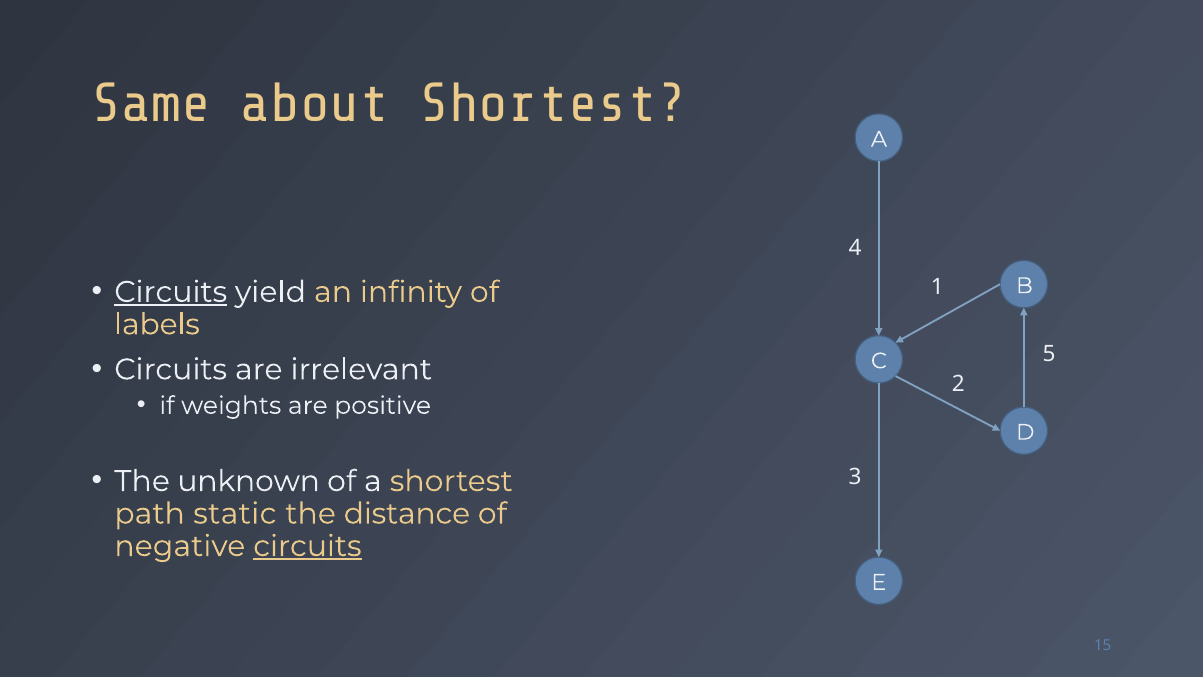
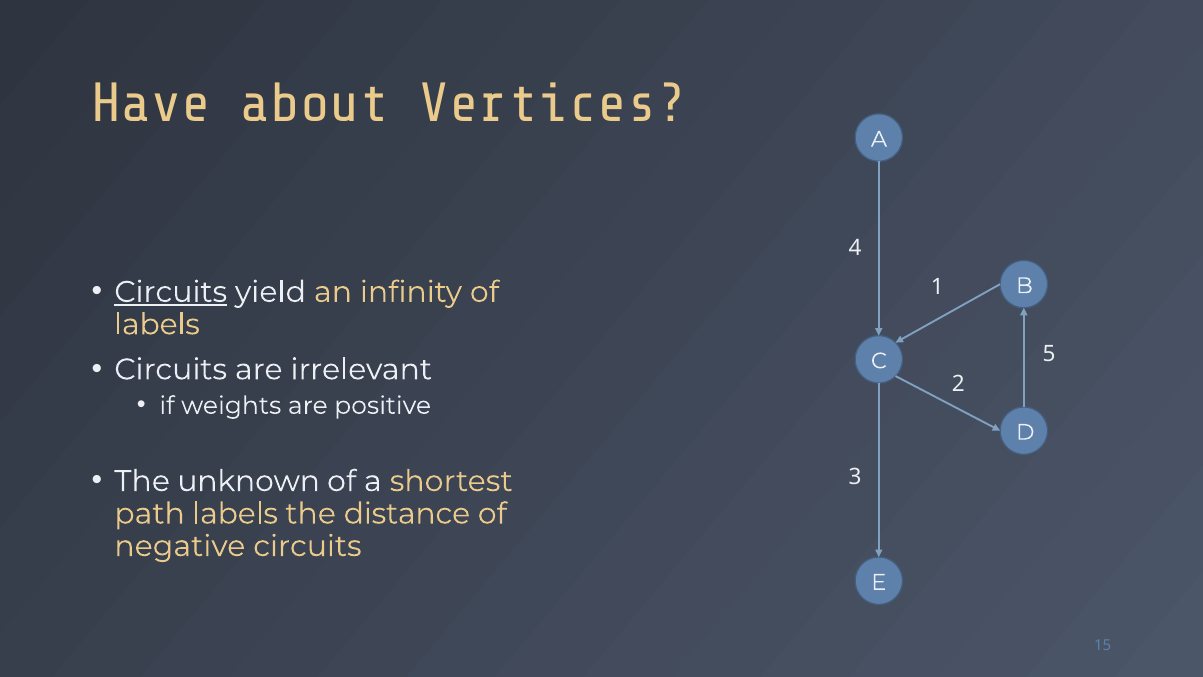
Same: Same -> Have
about Shortest: Shortest -> Vertices
path static: static -> labels
circuits at (307, 546) underline: present -> none
